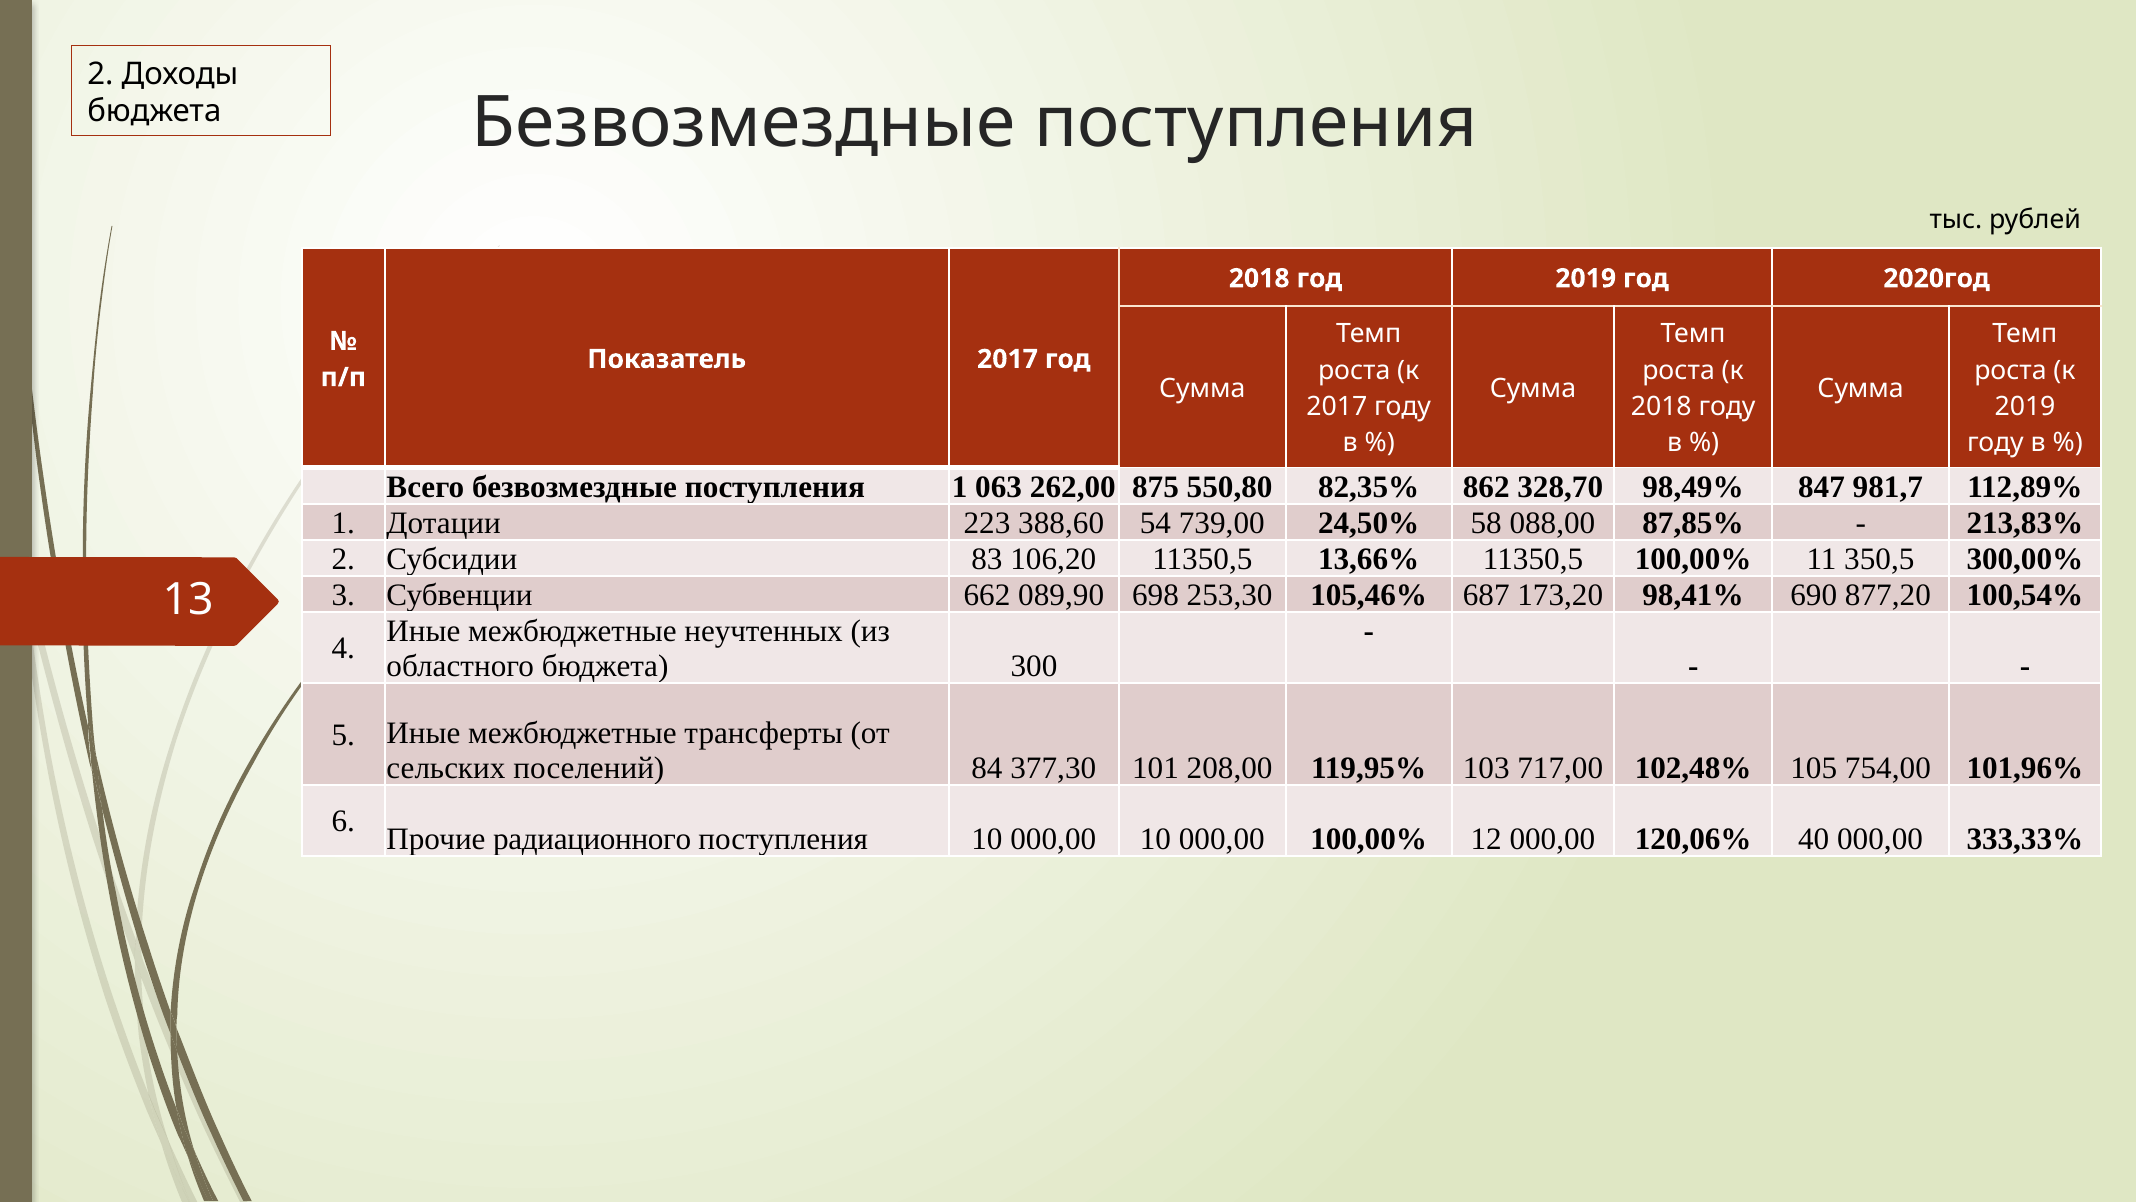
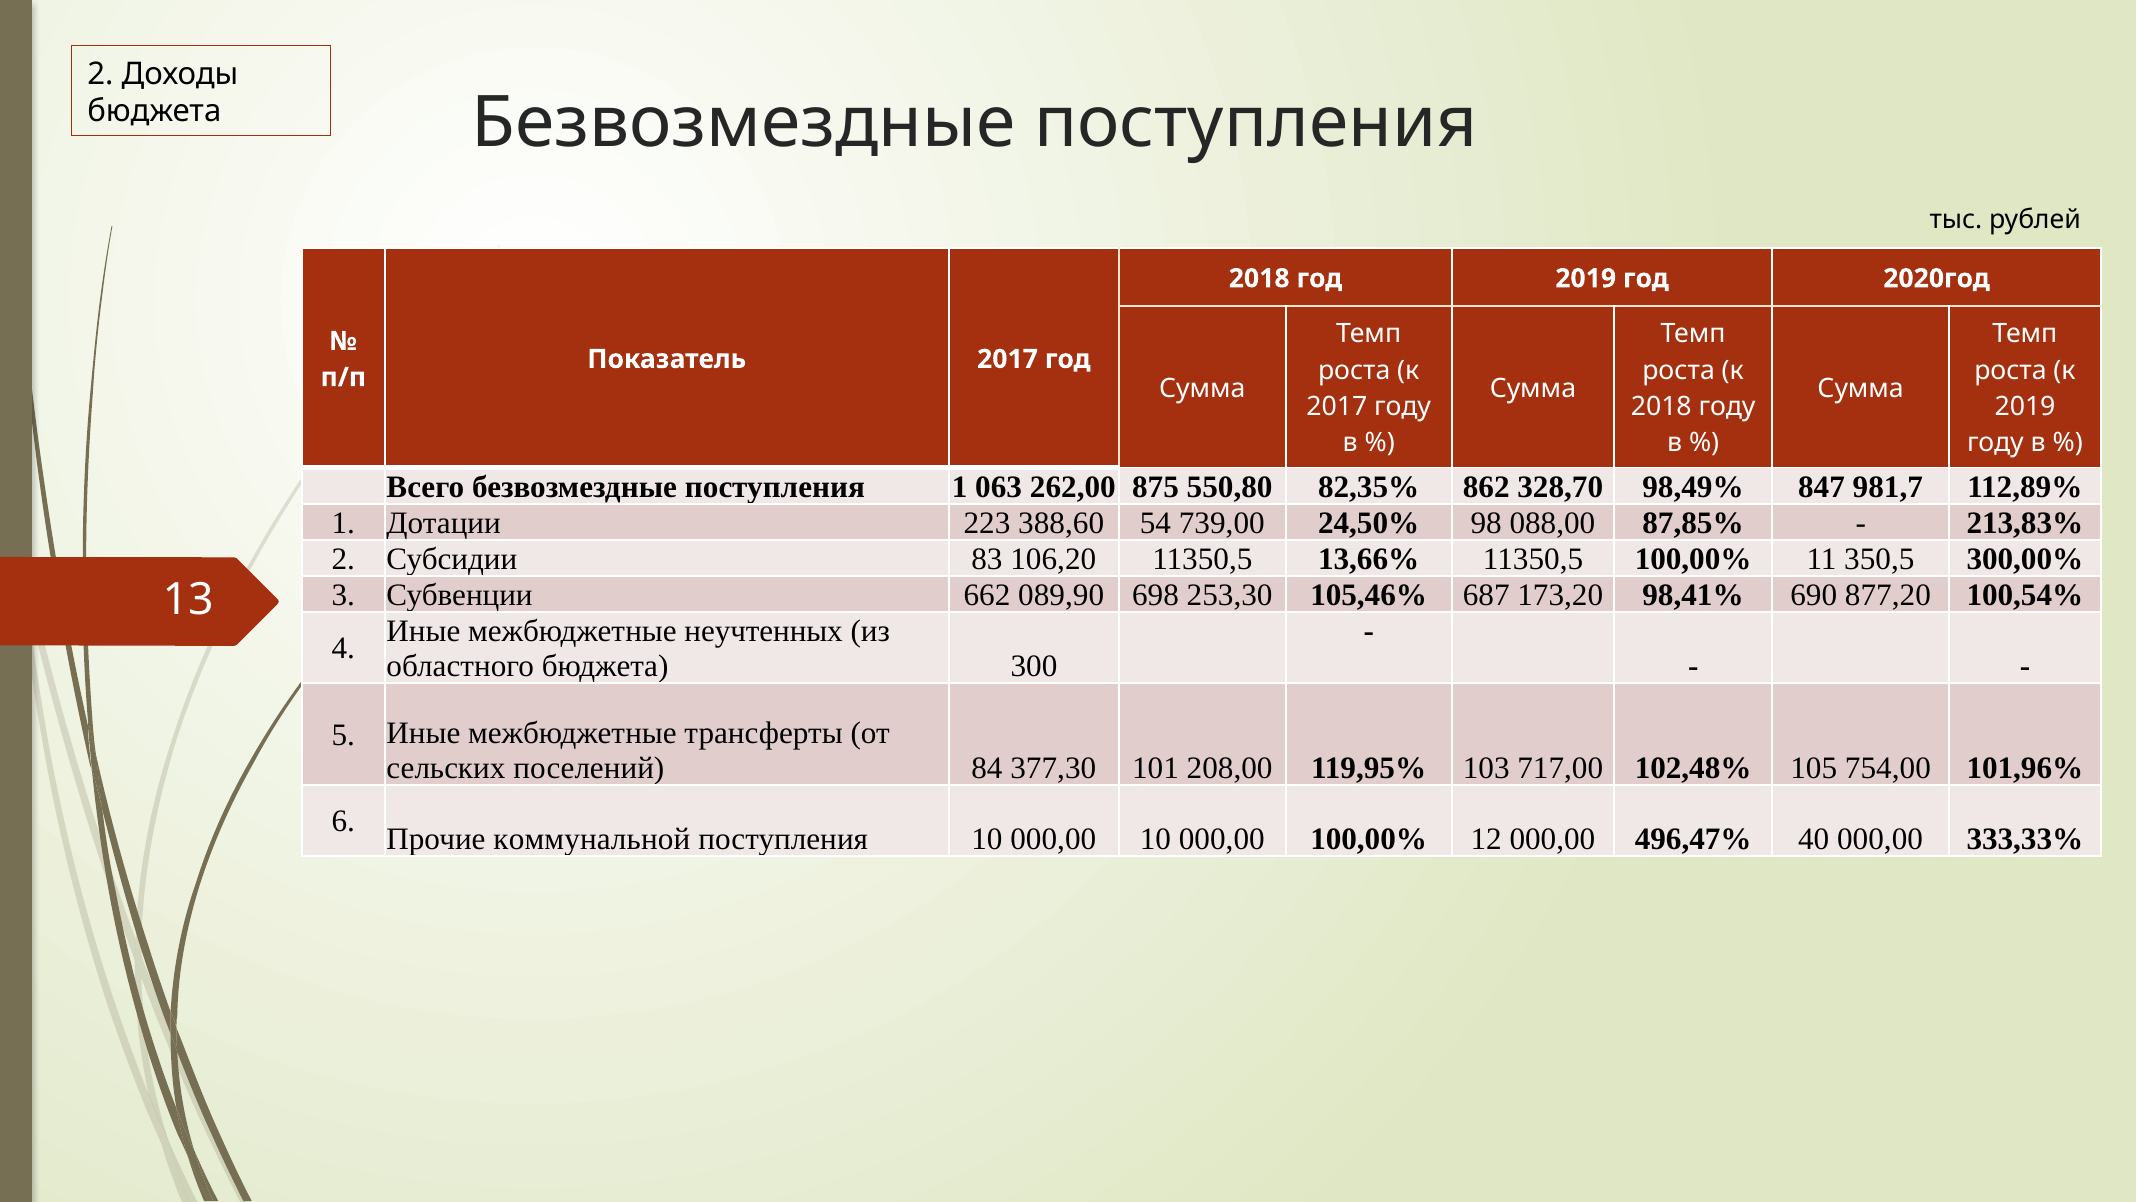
58: 58 -> 98
радиационного: радиационного -> коммунальной
120,06%: 120,06% -> 496,47%
